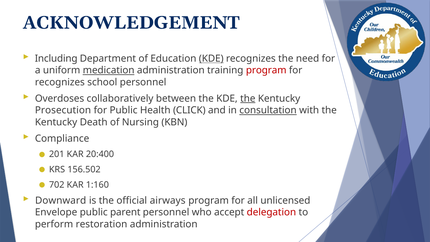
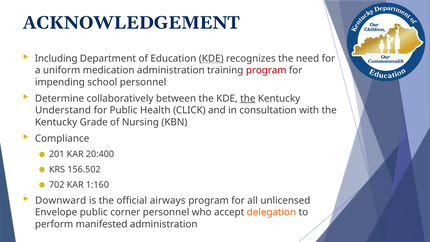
medication underline: present -> none
recognizes at (60, 82): recognizes -> impending
Overdoses: Overdoses -> Determine
Prosecution: Prosecution -> Understand
consultation underline: present -> none
Death: Death -> Grade
parent: parent -> corner
delegation colour: red -> orange
restoration: restoration -> manifested
